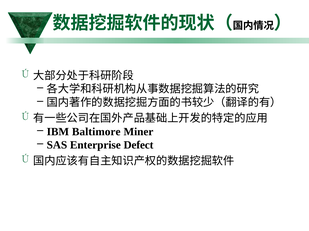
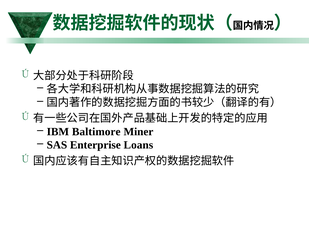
Defect: Defect -> Loans
